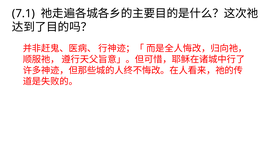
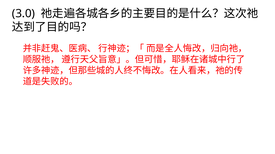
7.1: 7.1 -> 3.0
